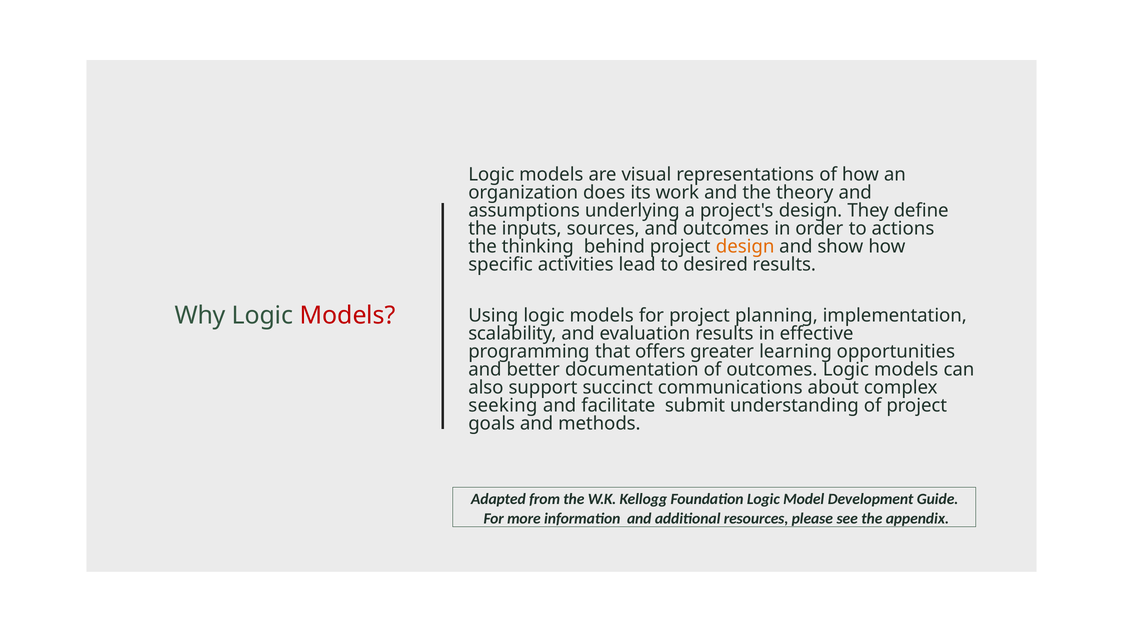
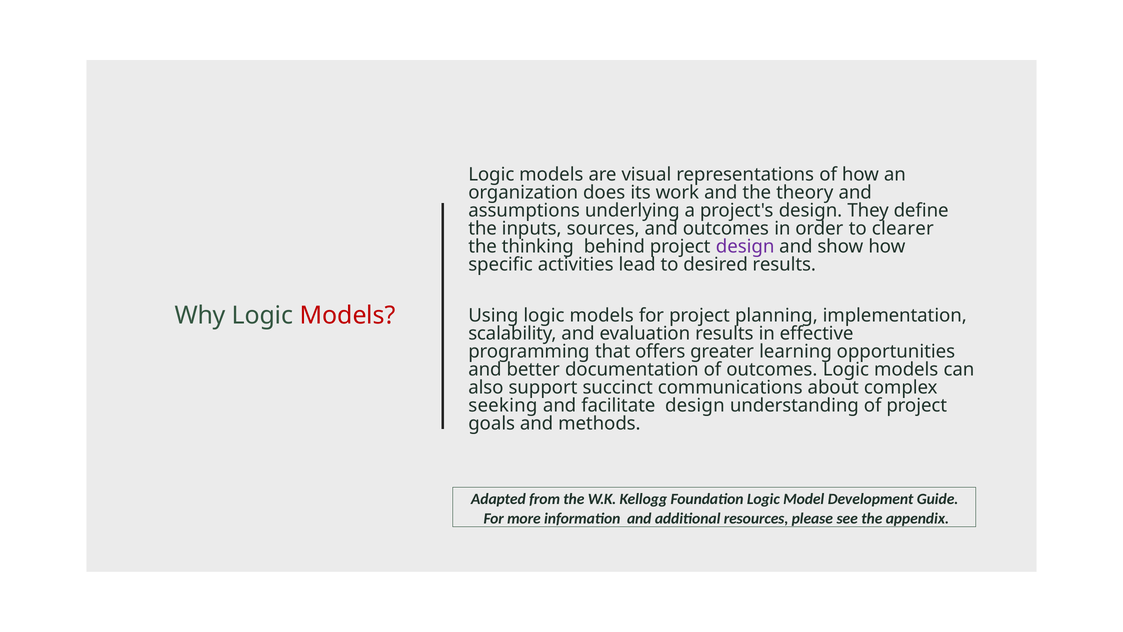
actions: actions -> clearer
design at (745, 246) colour: orange -> purple
facilitate submit: submit -> design
